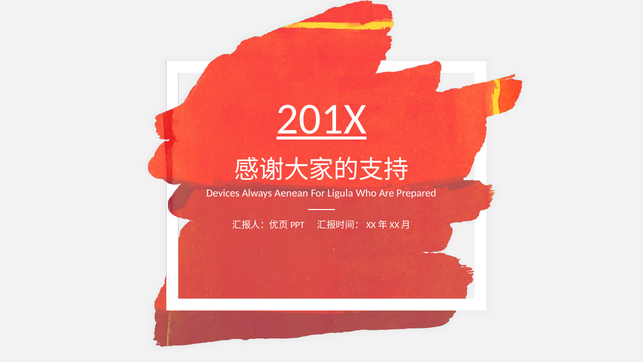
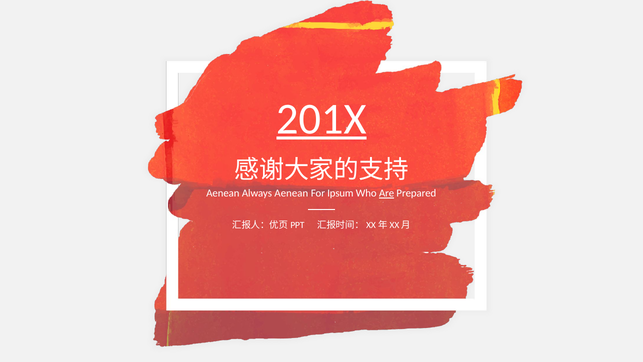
Devices at (223, 193): Devices -> Aenean
Ligula: Ligula -> Ipsum
Are underline: none -> present
